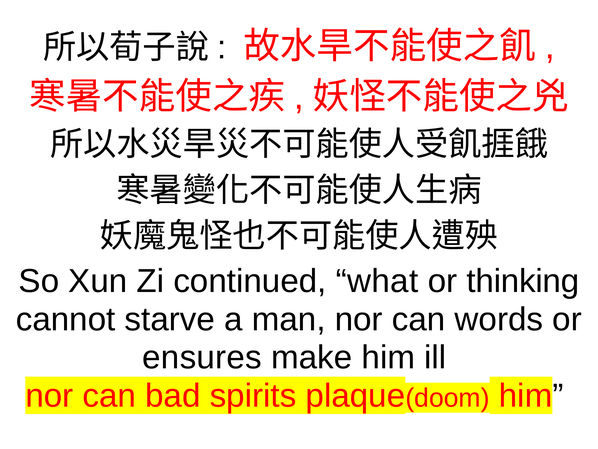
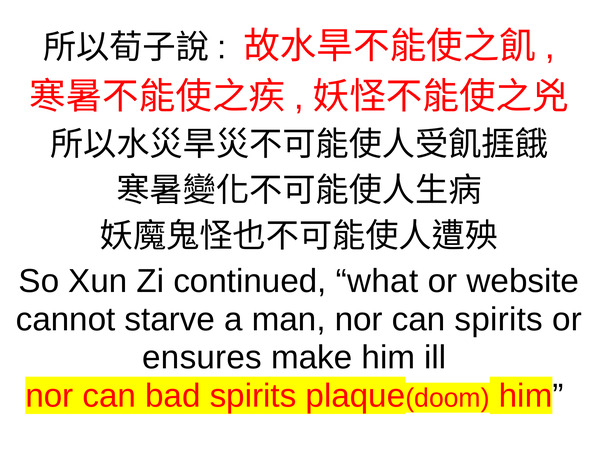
thinking: thinking -> website
can words: words -> spirits
